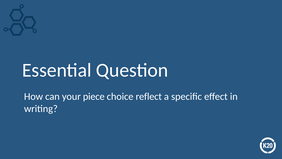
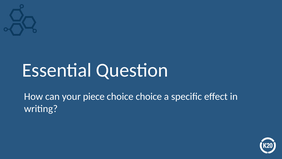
choice reflect: reflect -> choice
